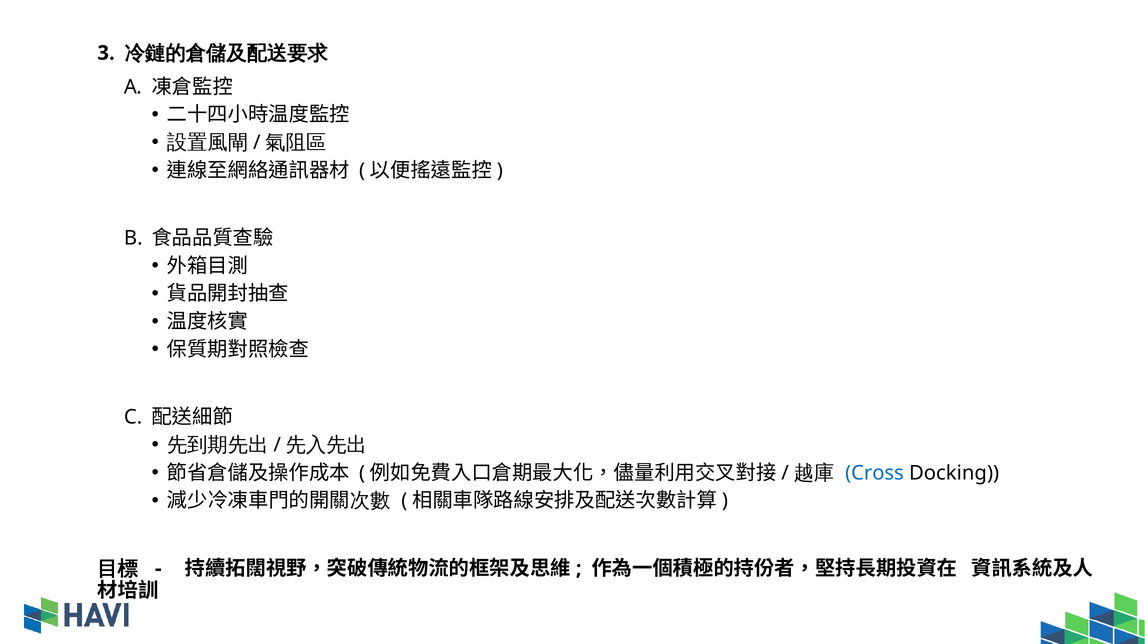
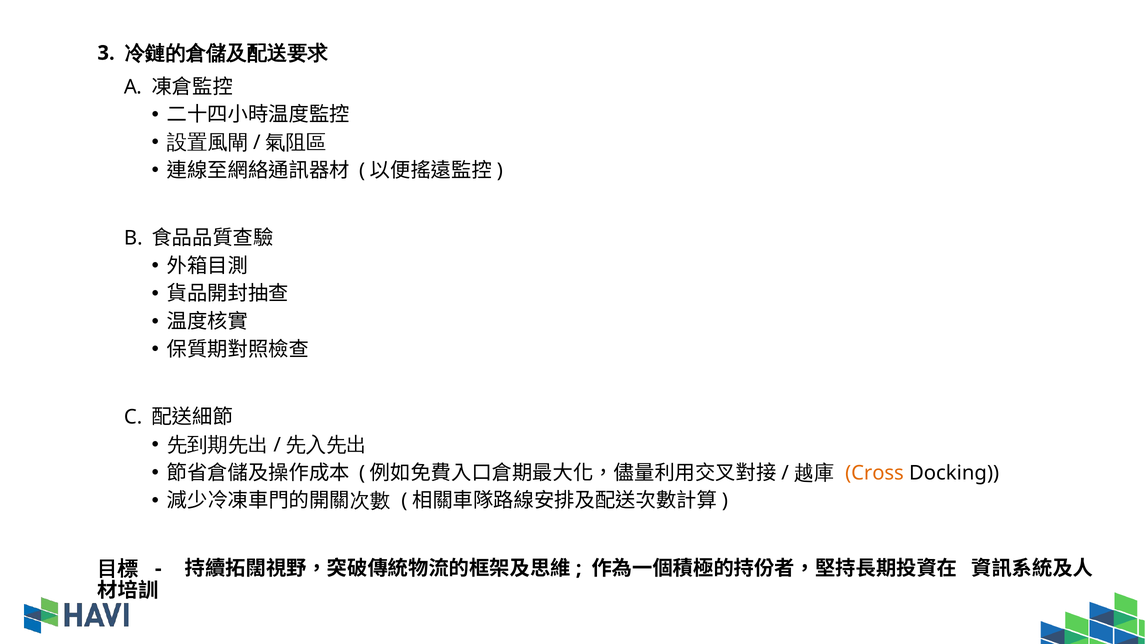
Cross colour: blue -> orange
